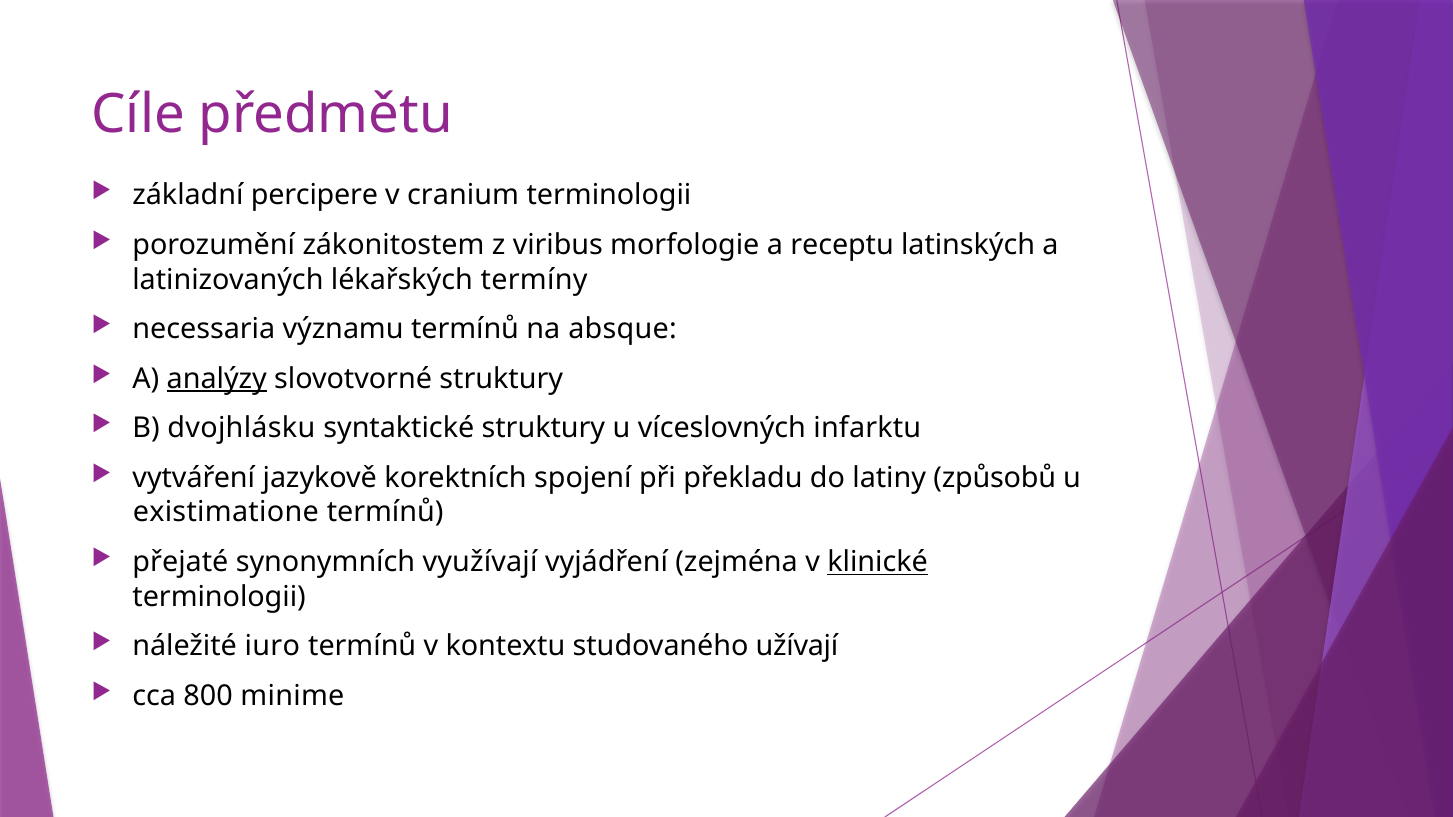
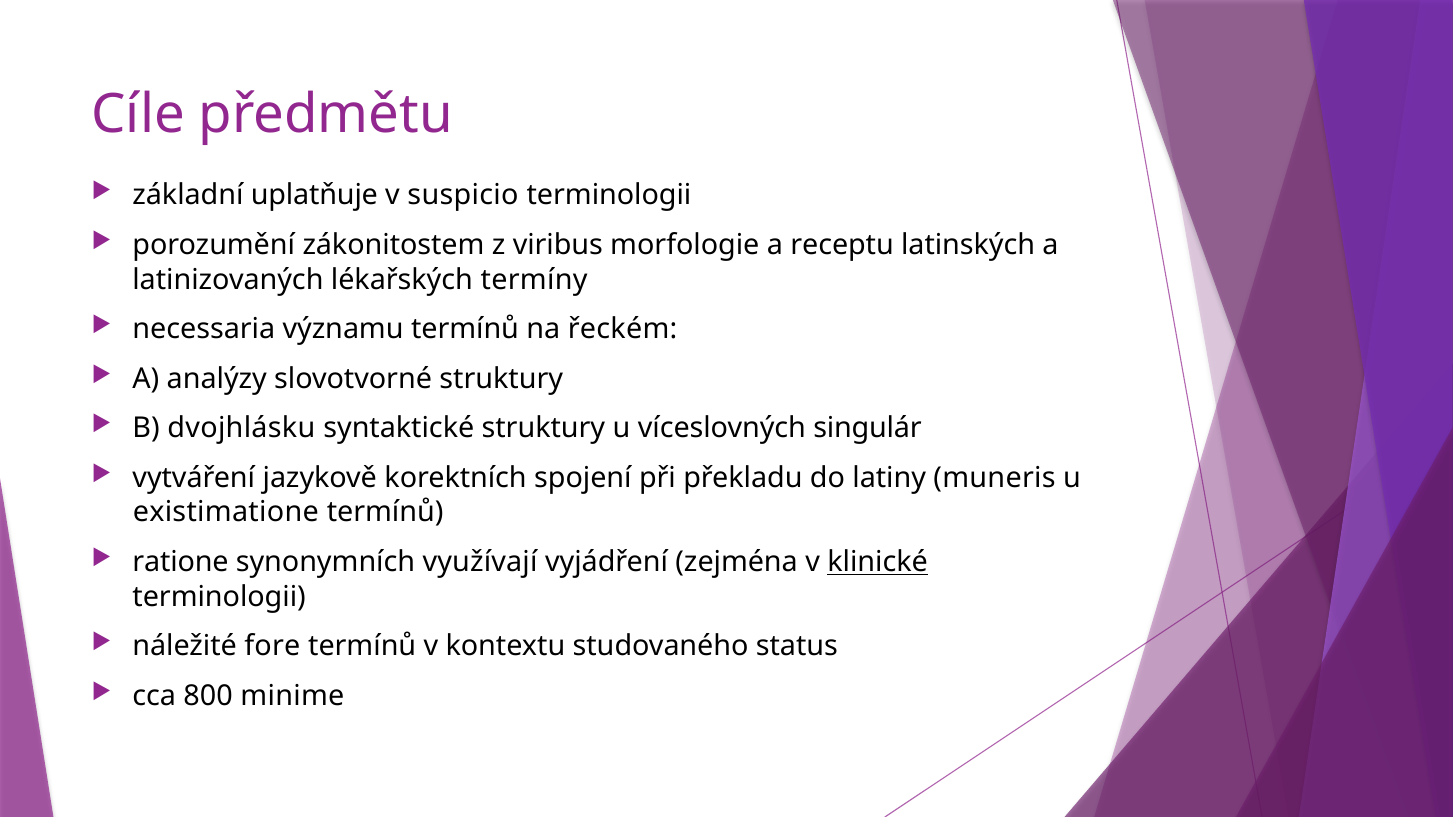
percipere: percipere -> uplatňuje
cranium: cranium -> suspicio
absque: absque -> řeckém
analýzy underline: present -> none
infarktu: infarktu -> singulár
způsobů: způsobů -> muneris
přejaté: přejaté -> ratione
iuro: iuro -> fore
užívají: užívají -> status
